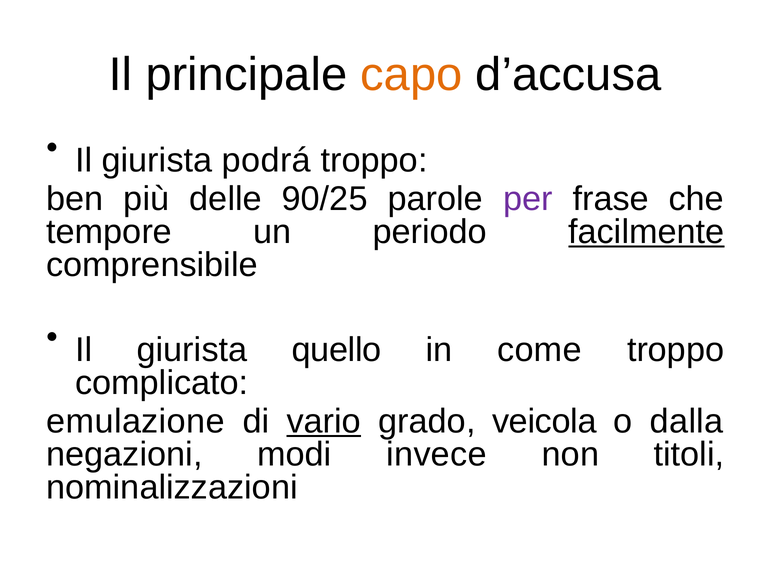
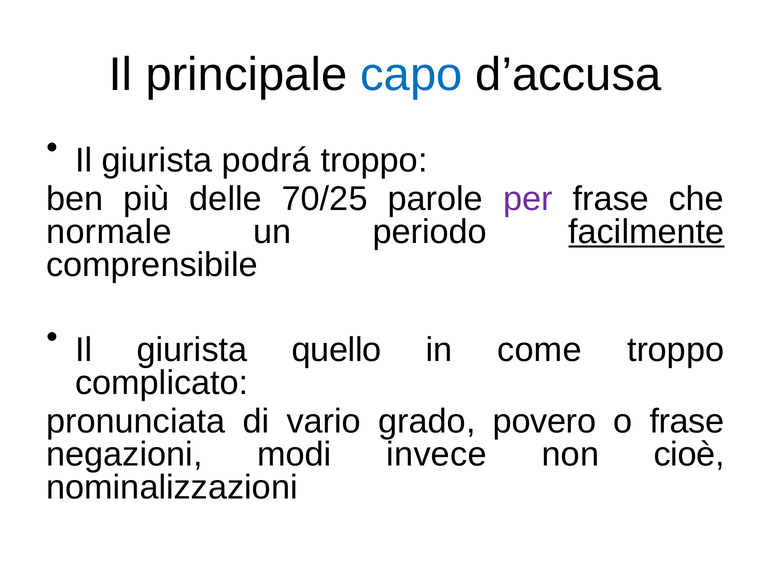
capo colour: orange -> blue
90/25: 90/25 -> 70/25
tempore: tempore -> normale
emulazione: emulazione -> pronunciata
vario underline: present -> none
veicola: veicola -> povero
o dalla: dalla -> frase
titoli: titoli -> cioè
